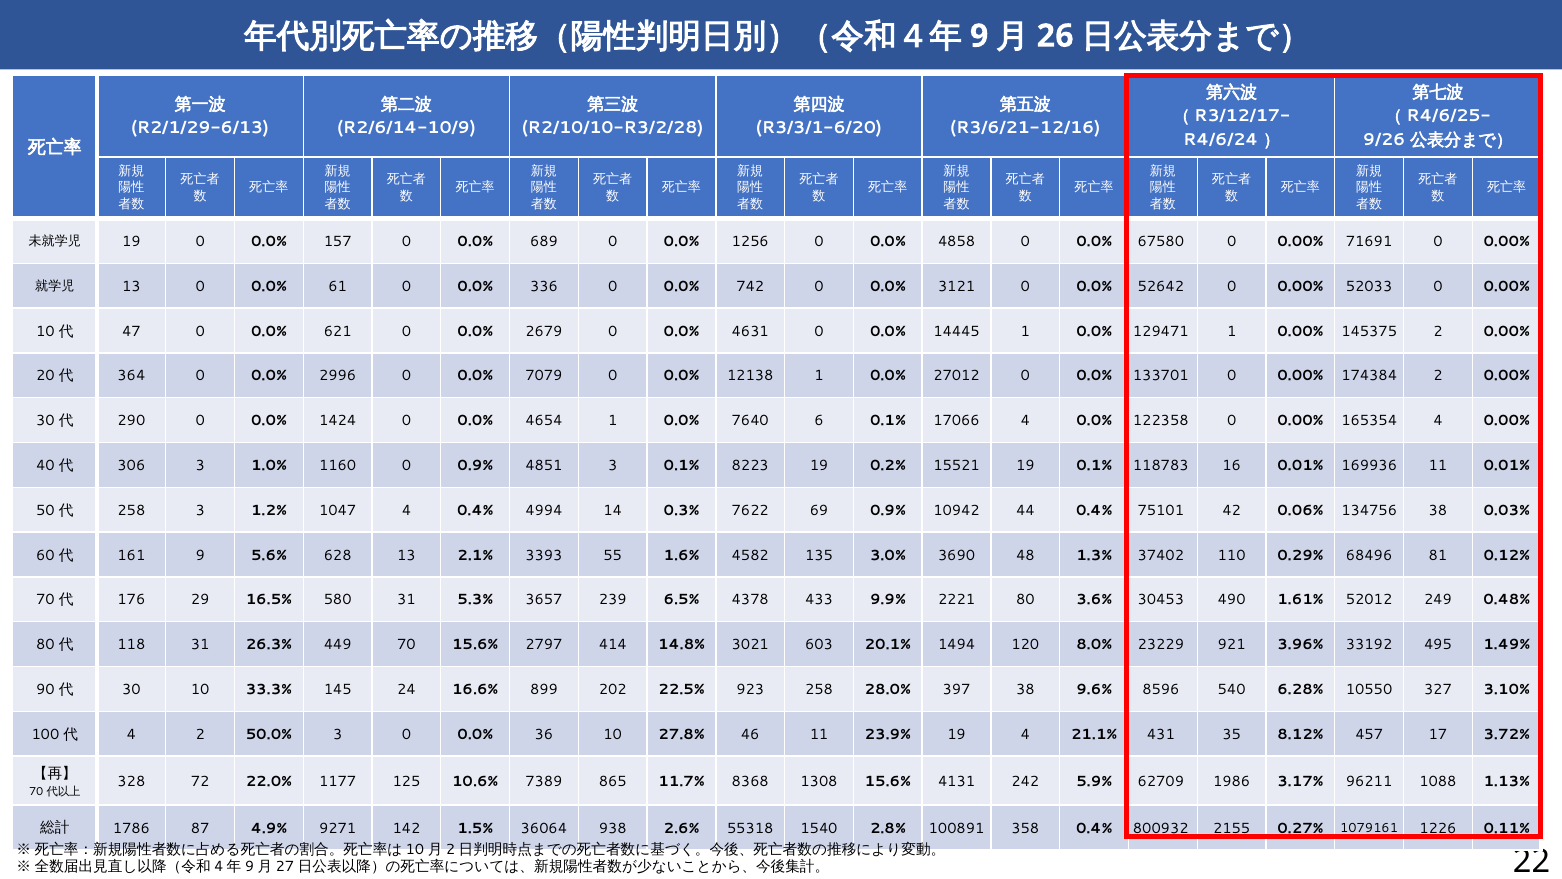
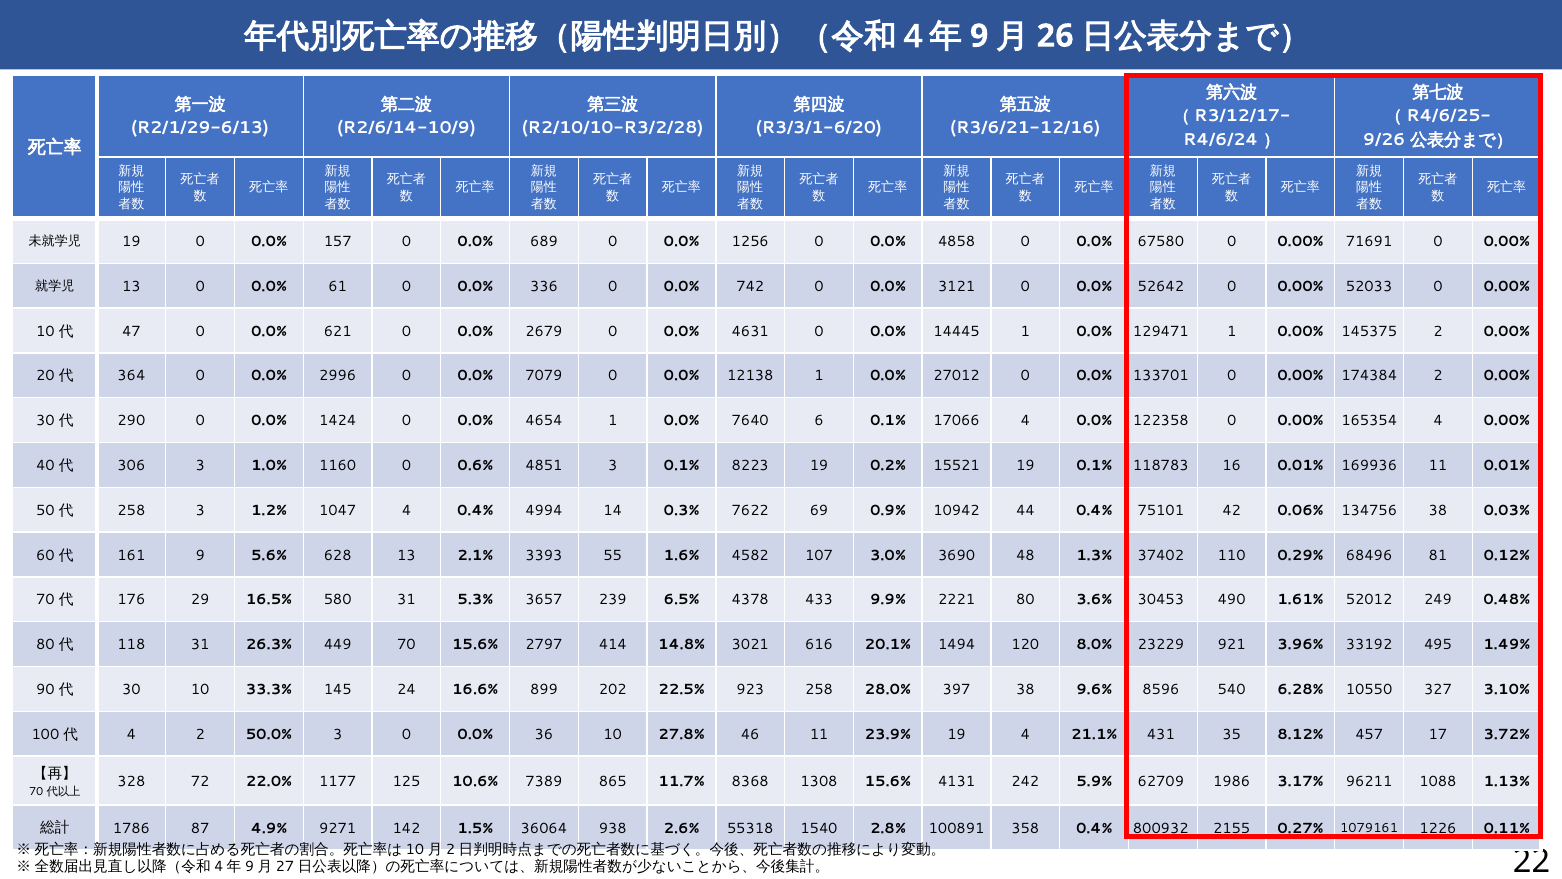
0 0.9%: 0.9% -> 0.6%
135: 135 -> 107
603: 603 -> 616
